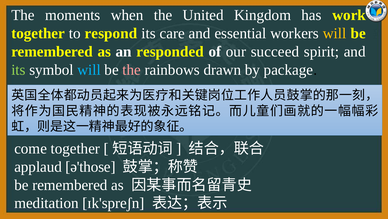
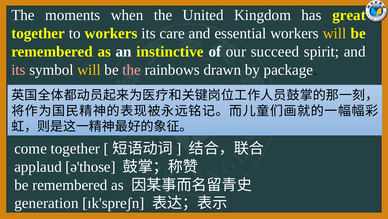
work: work -> great
to respond: respond -> workers
responded: responded -> instinctive
its at (18, 70) colour: light green -> pink
will at (89, 70) colour: light blue -> yellow
meditation: meditation -> generation
